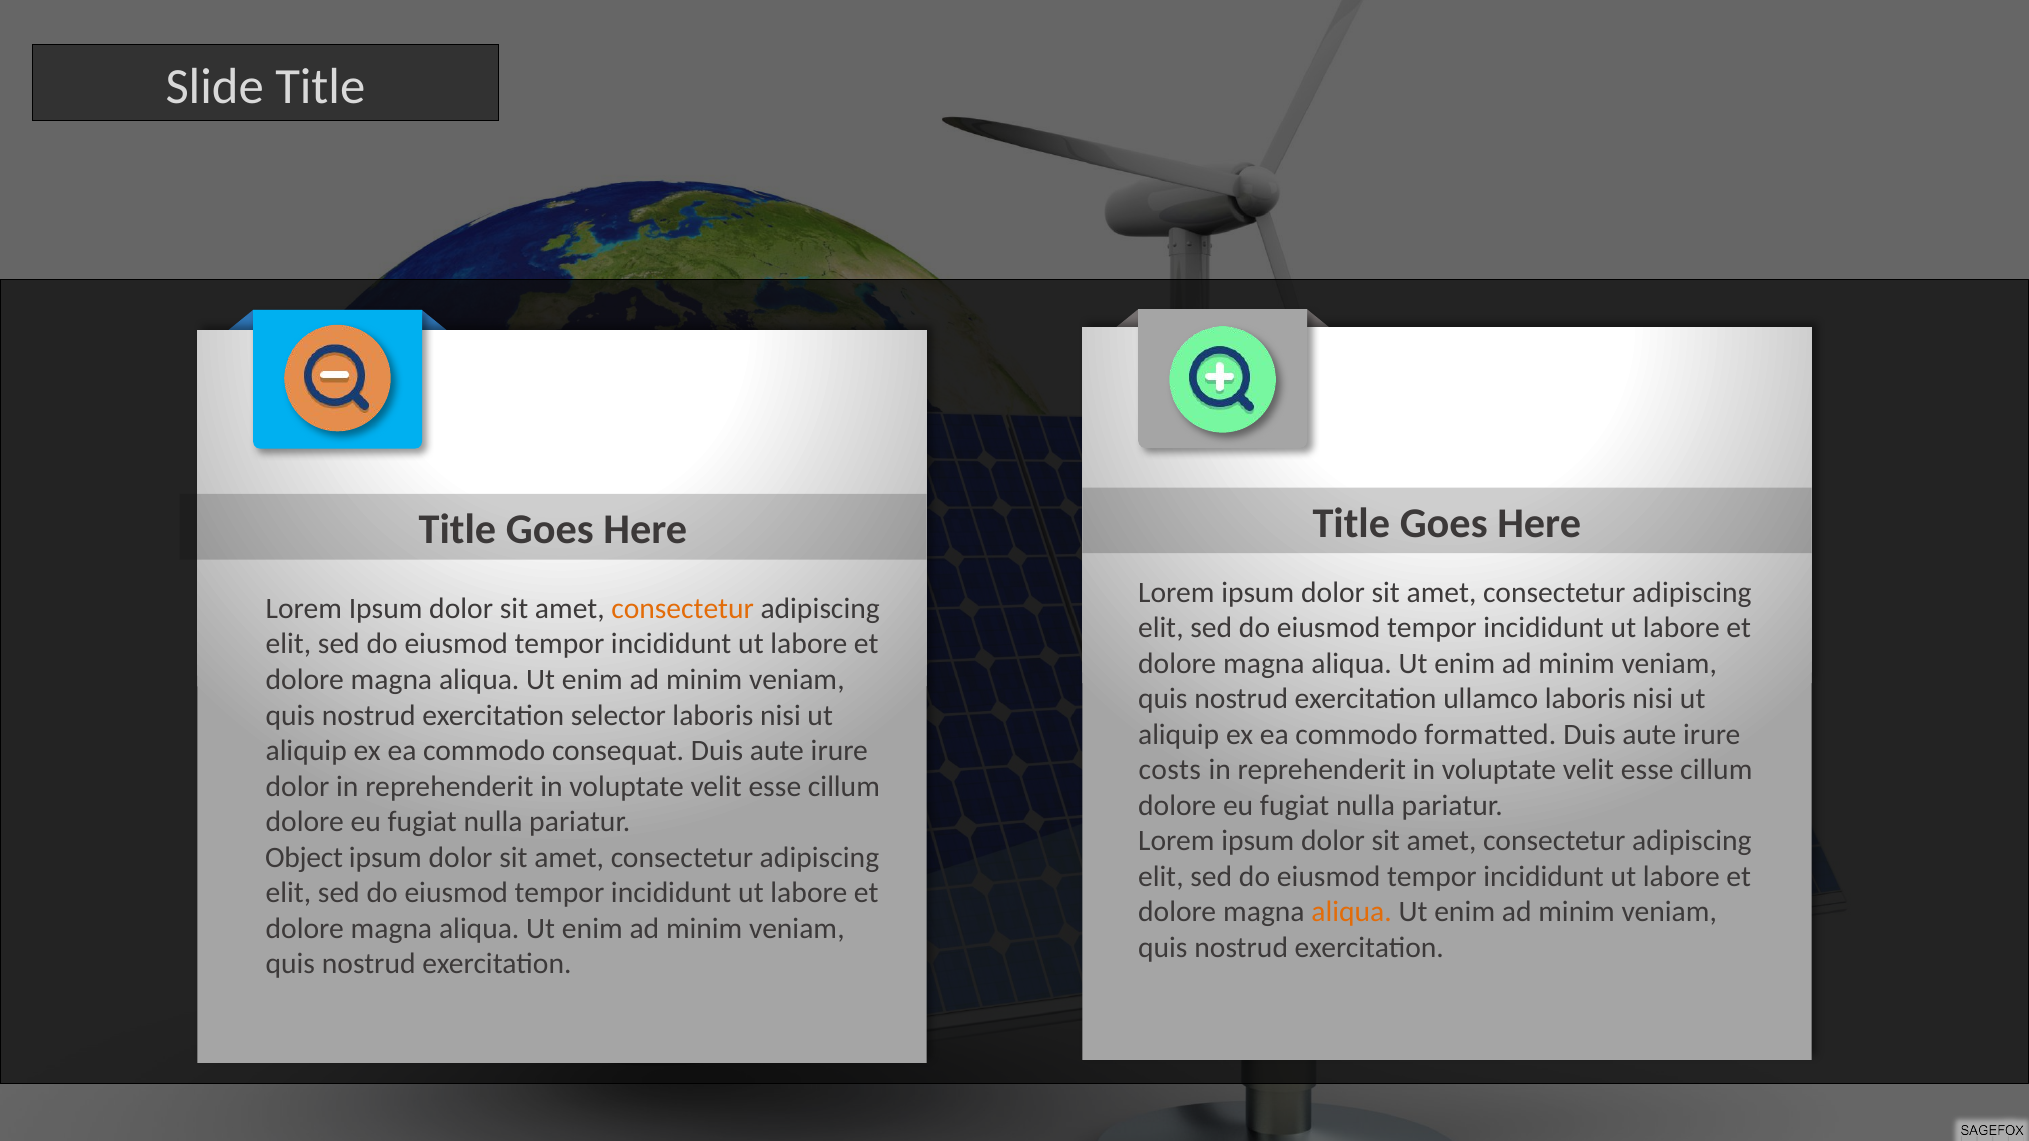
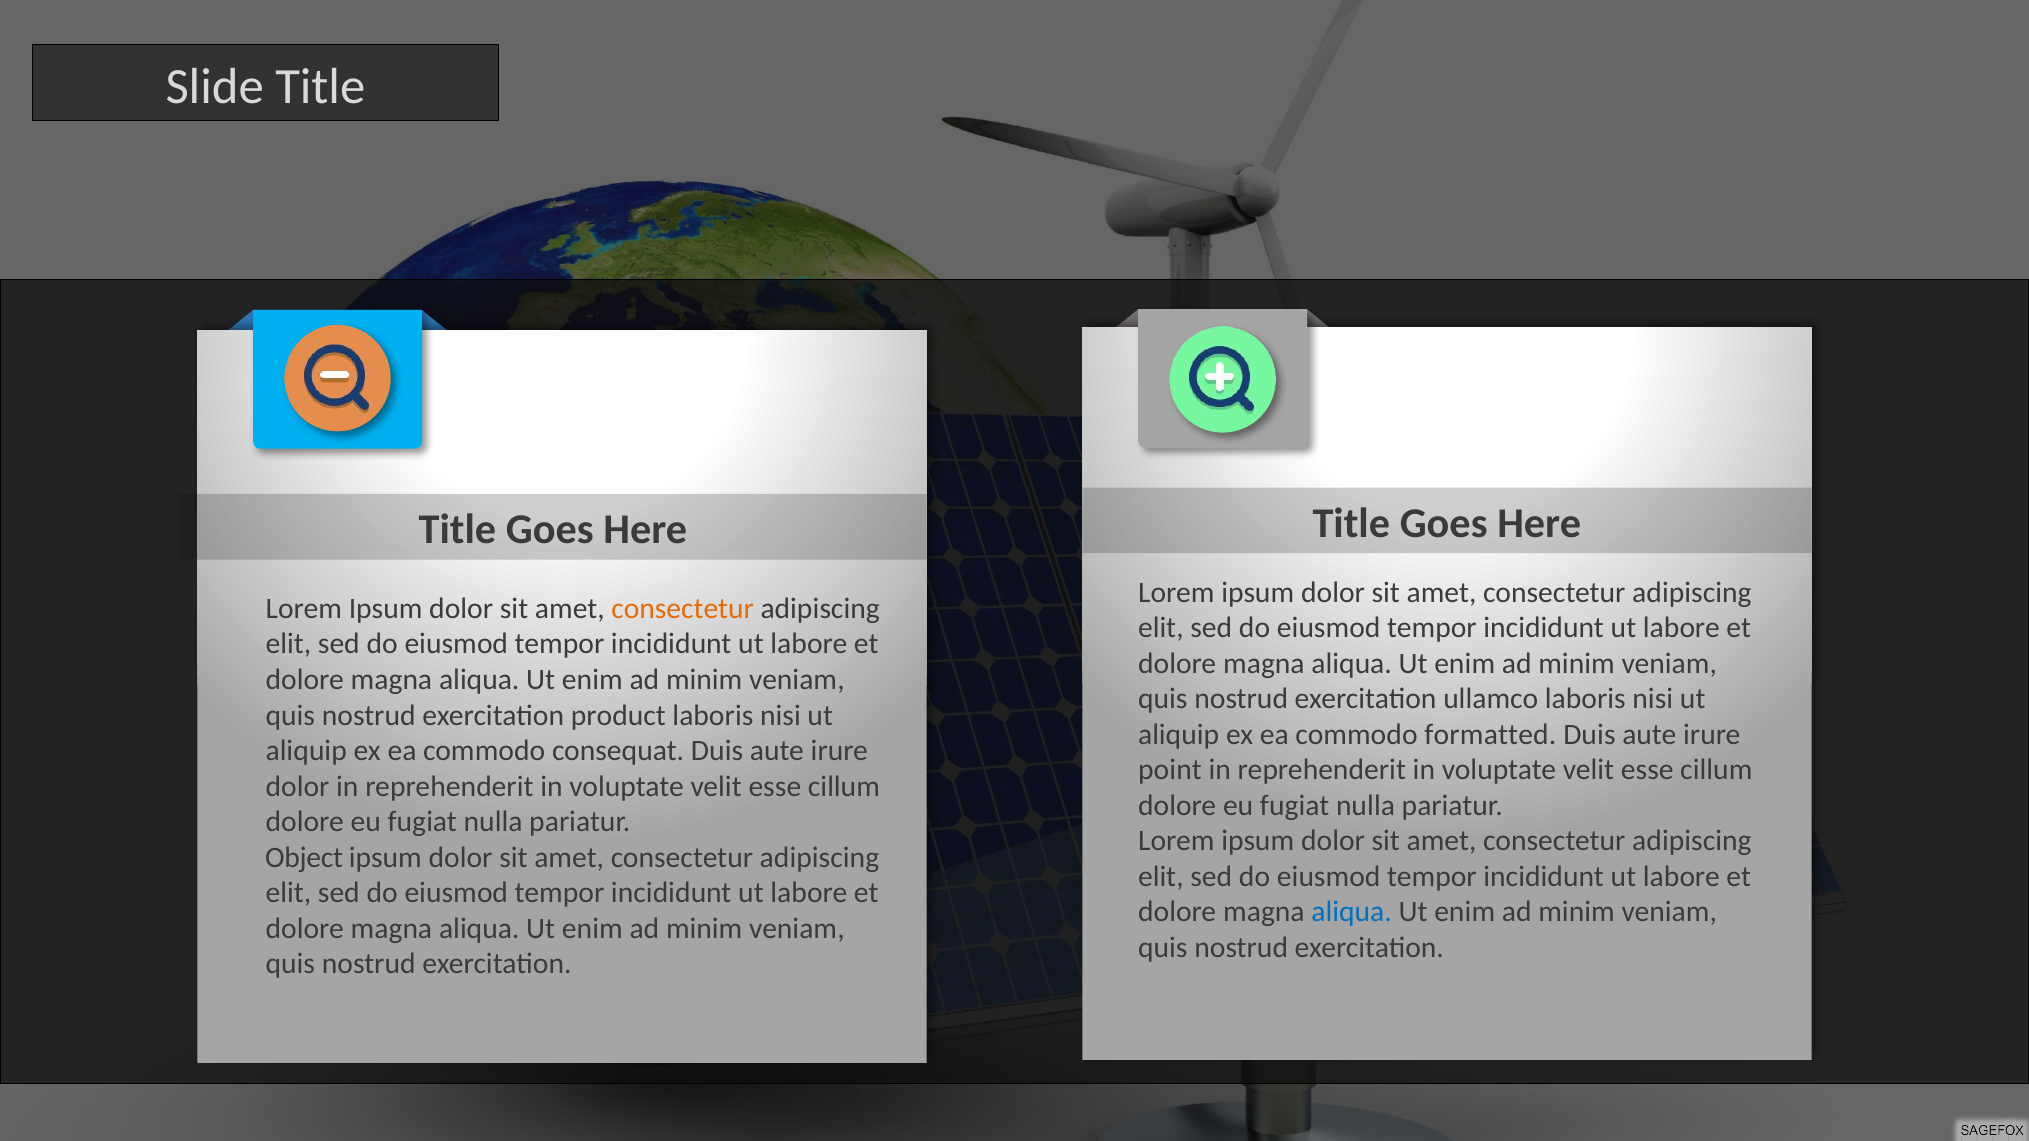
selector: selector -> product
costs: costs -> point
aliqua at (1352, 912) colour: orange -> blue
